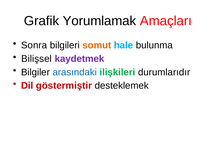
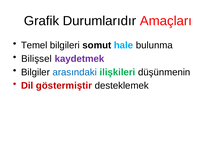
Yorumlamak: Yorumlamak -> Durumlarıdır
Sonra: Sonra -> Temel
somut colour: orange -> black
durumlarıdır: durumlarıdır -> düşünmenin
